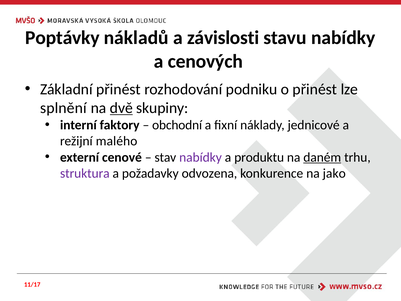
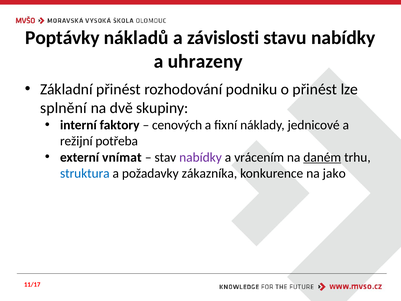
cenových: cenových -> uhrazeny
dvě underline: present -> none
obchodní: obchodní -> cenových
malého: malého -> potřeba
cenové: cenové -> vnímat
produktu: produktu -> vrácením
struktura colour: purple -> blue
odvozena: odvozena -> zákazníka
